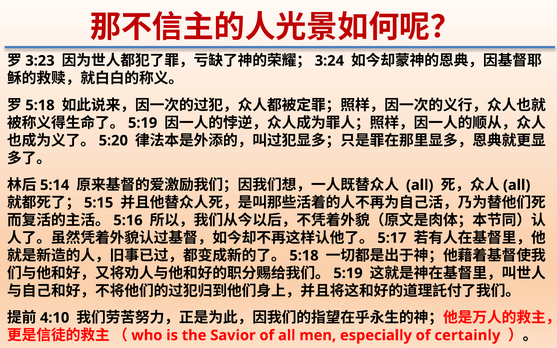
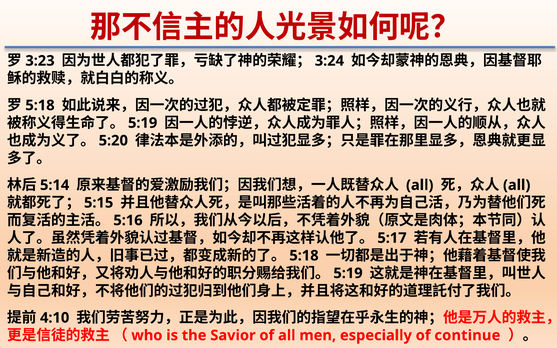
certainly: certainly -> continue
